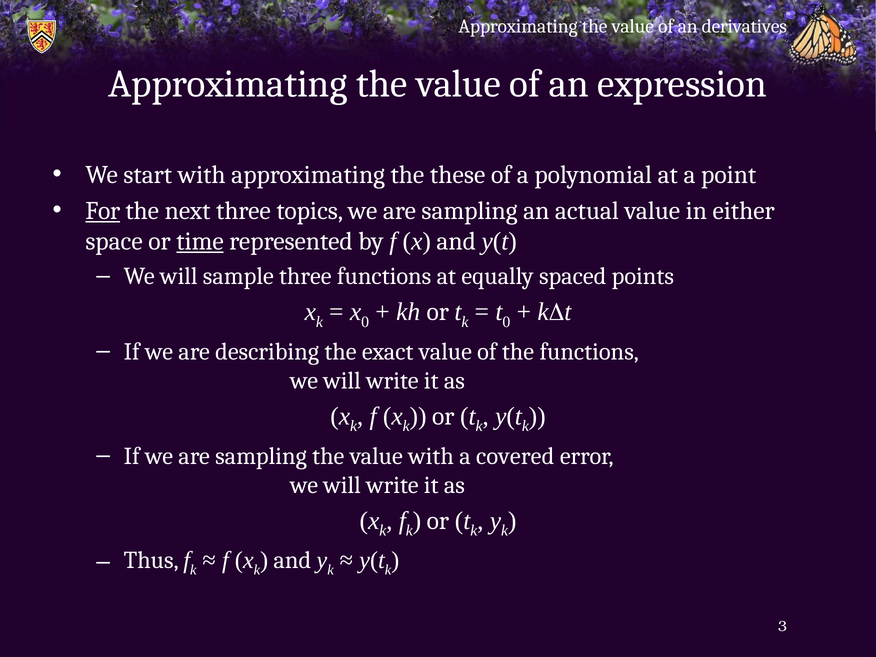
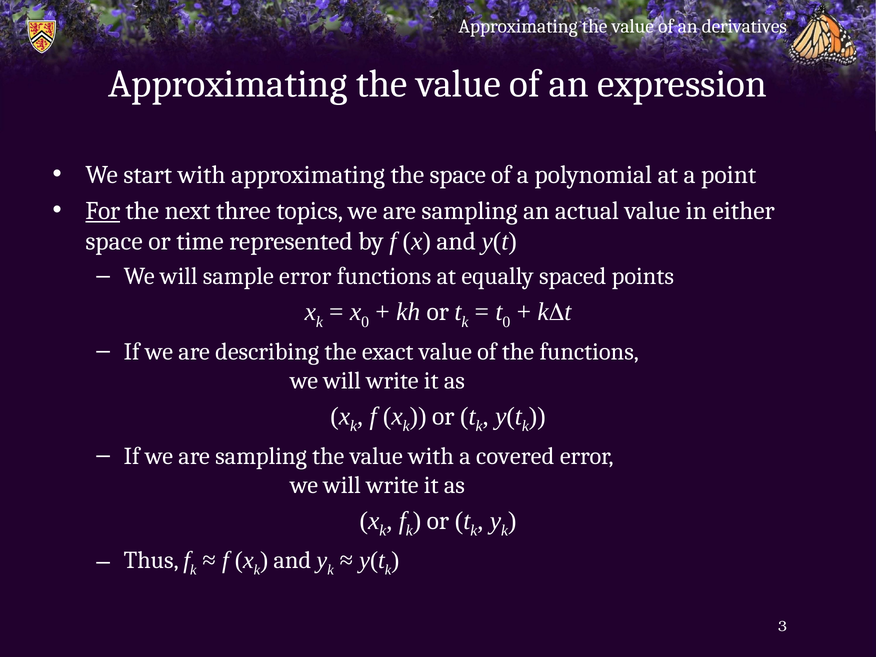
the these: these -> space
time underline: present -> none
sample three: three -> error
